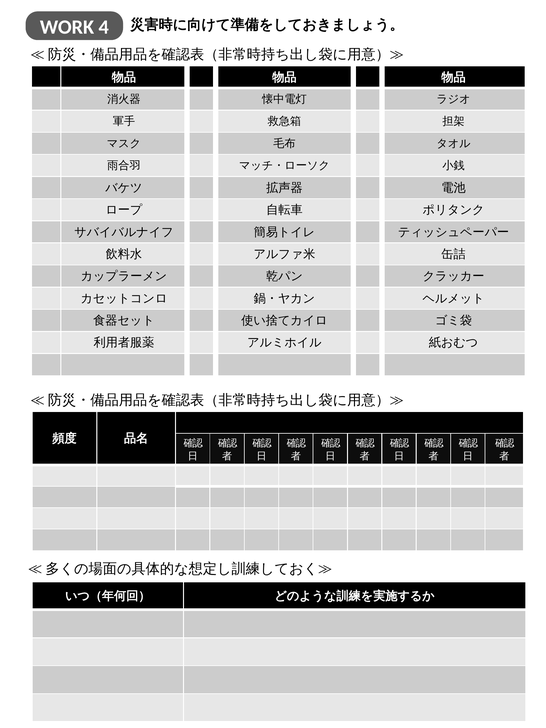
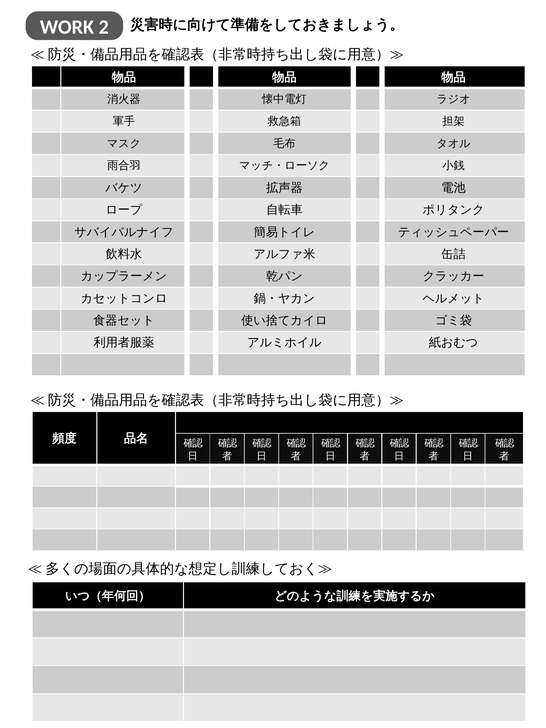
4: 4 -> 2
